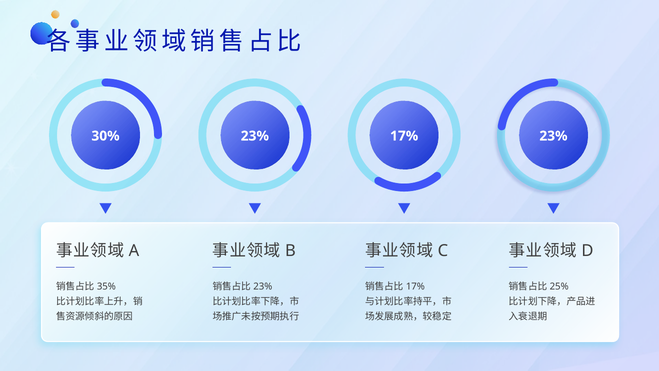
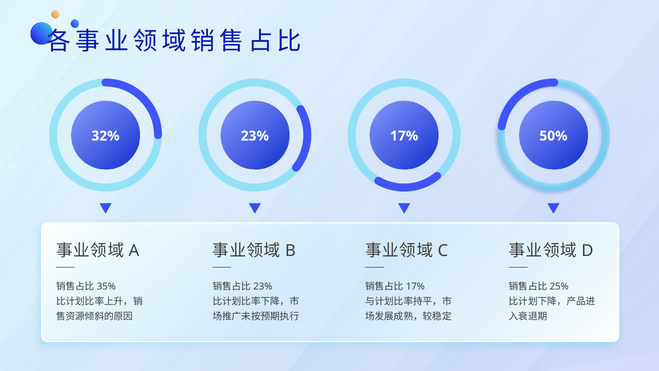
30%: 30% -> 32%
17% 23%: 23% -> 50%
